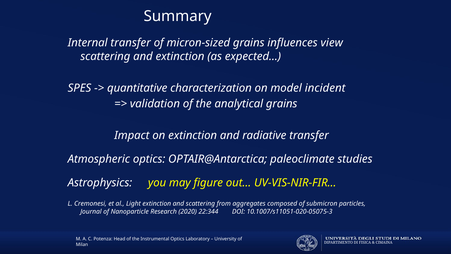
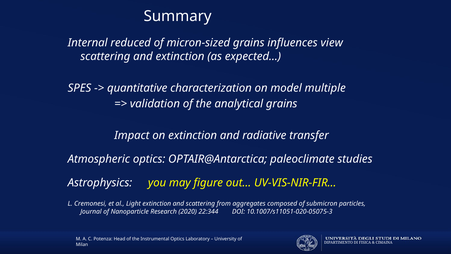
Internal transfer: transfer -> reduced
incident: incident -> multiple
